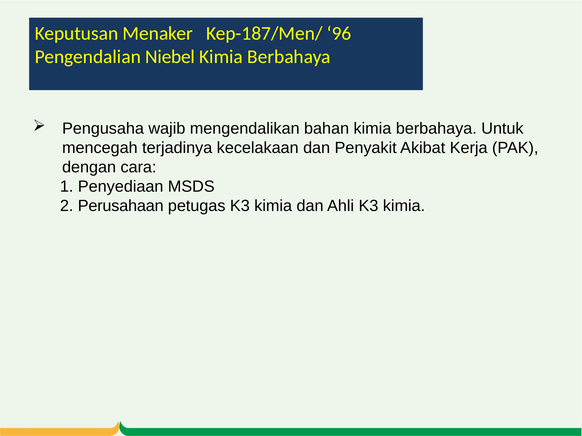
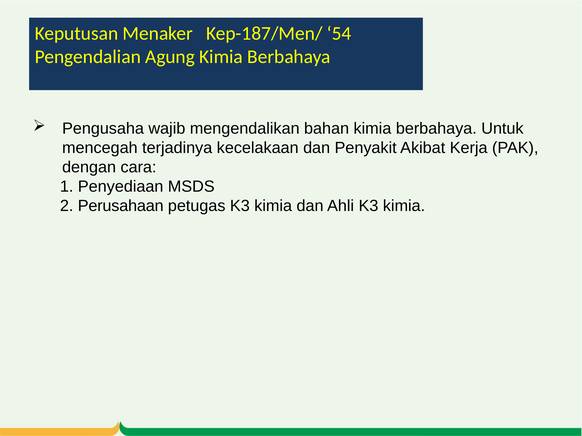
96: 96 -> 54
Niebel: Niebel -> Agung
